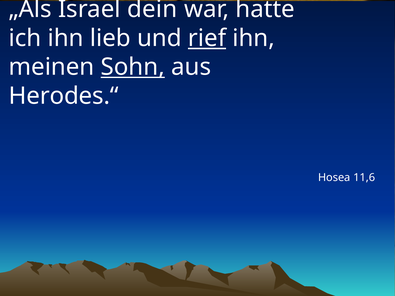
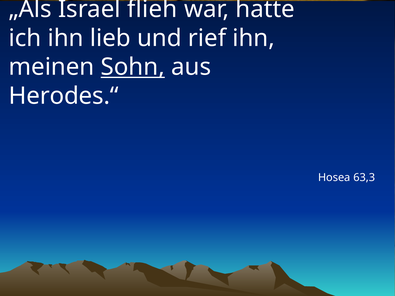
dein: dein -> flieh
rief underline: present -> none
11,6: 11,6 -> 63,3
